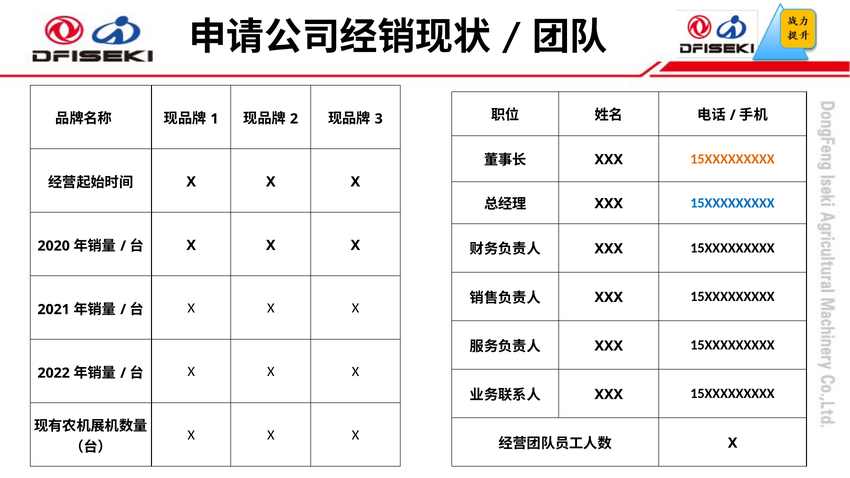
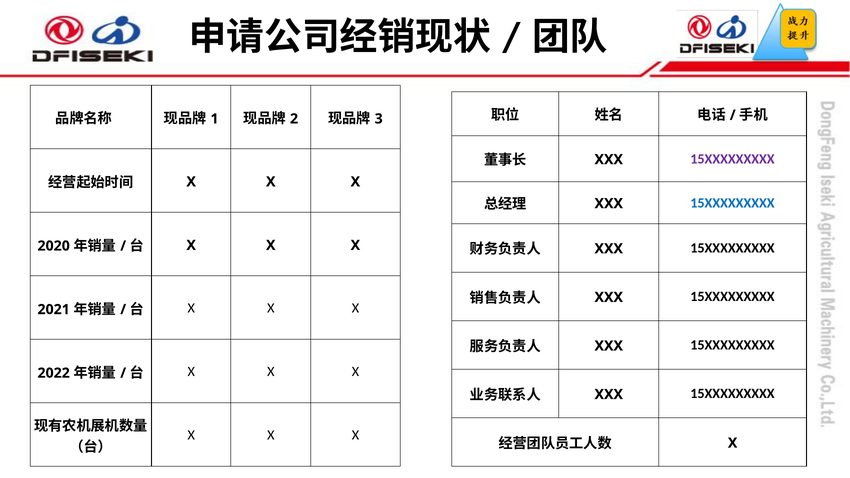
15XXXXXXXXX at (732, 159) colour: orange -> purple
